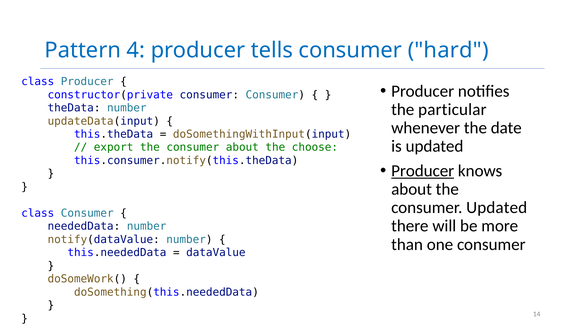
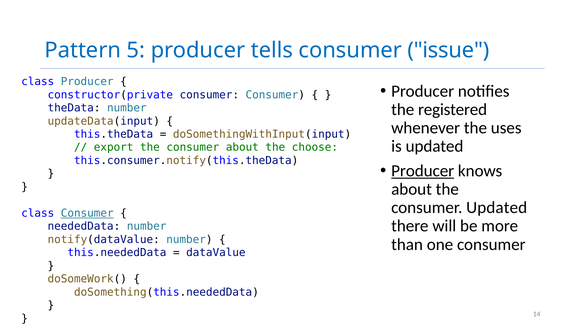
4: 4 -> 5
hard: hard -> issue
particular: particular -> registered
date: date -> uses
Consumer at (87, 213) underline: none -> present
